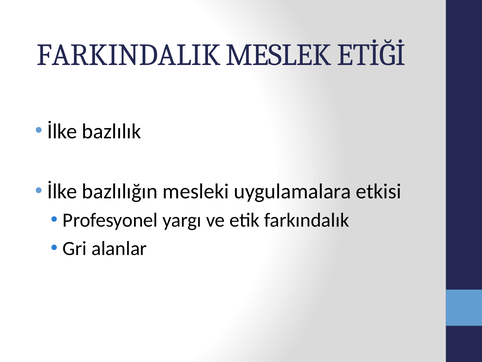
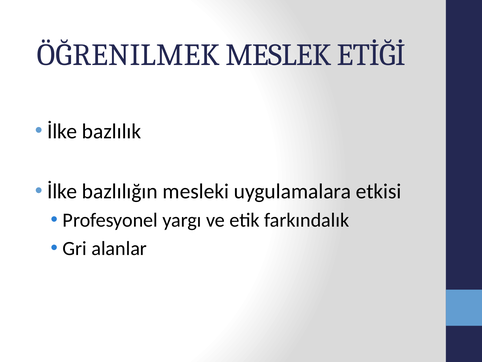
FARKINDALIK: FARKINDALIK -> ÖĞRENILMEK
